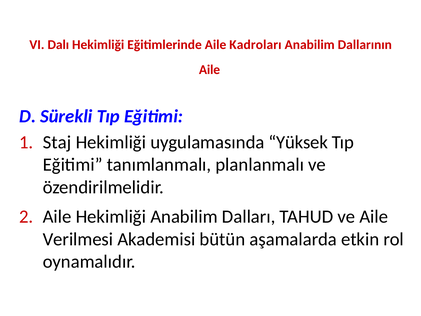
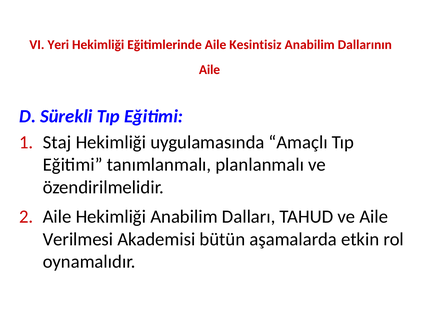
Dalı: Dalı -> Yeri
Kadroları: Kadroları -> Kesintisiz
Yüksek: Yüksek -> Amaçlı
